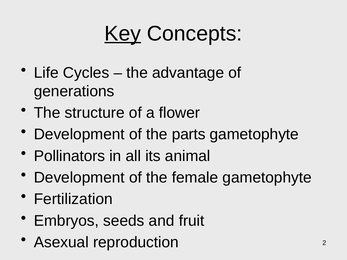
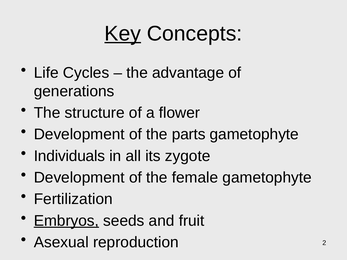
Pollinators: Pollinators -> Individuals
animal: animal -> zygote
Embryos underline: none -> present
